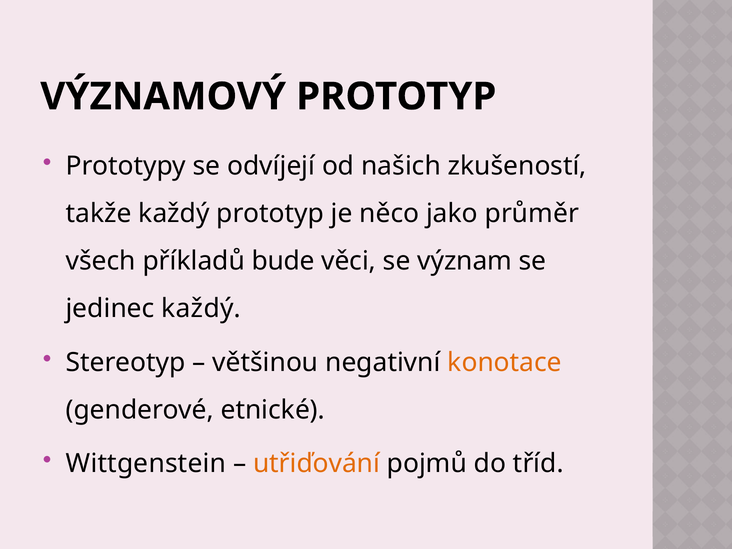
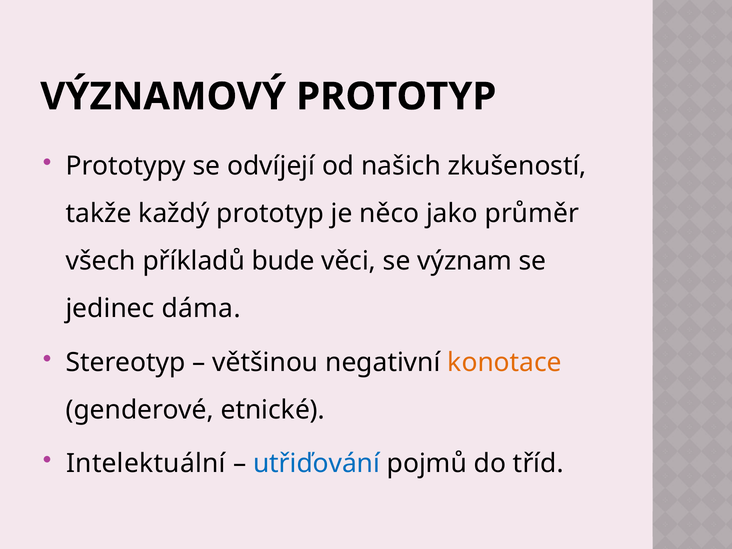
jedinec každý: každý -> dáma
Wittgenstein: Wittgenstein -> Intelektuální
utřiďování colour: orange -> blue
